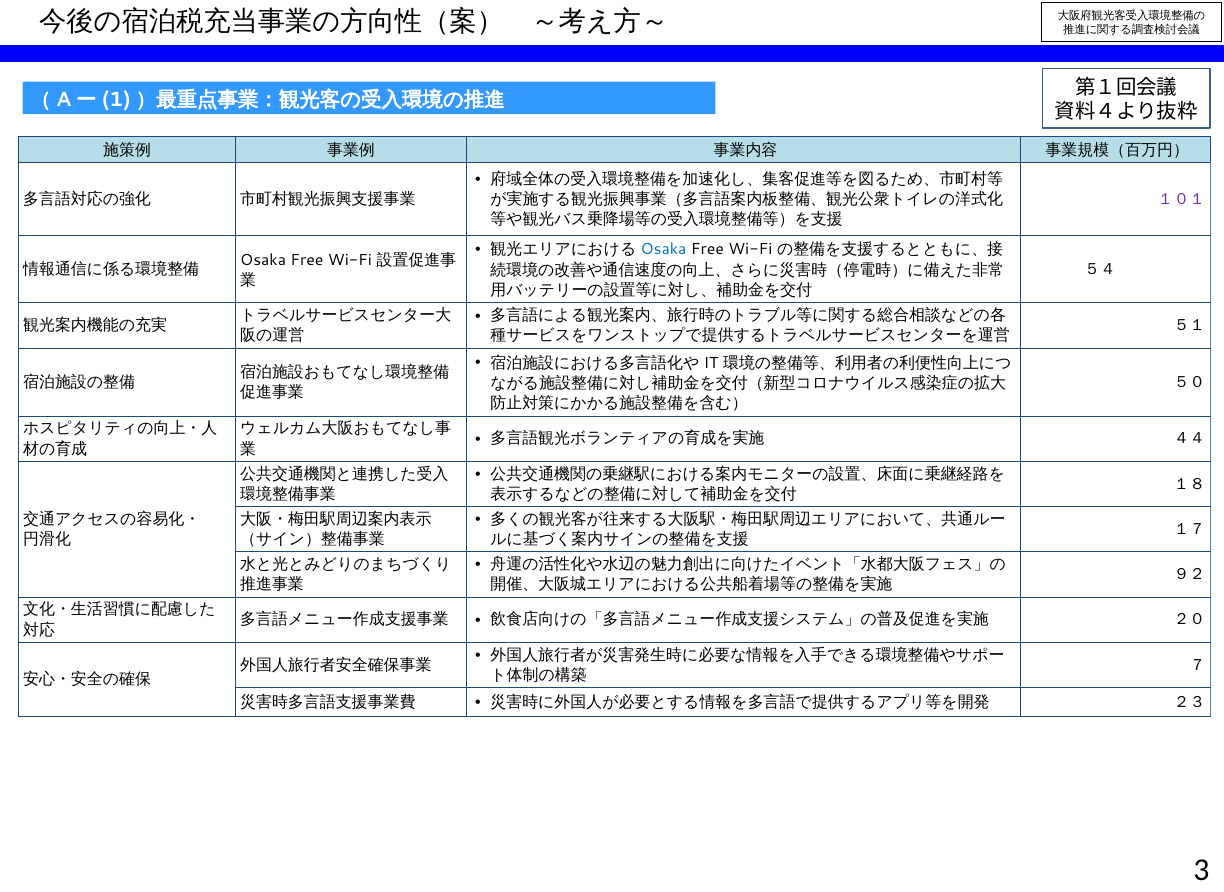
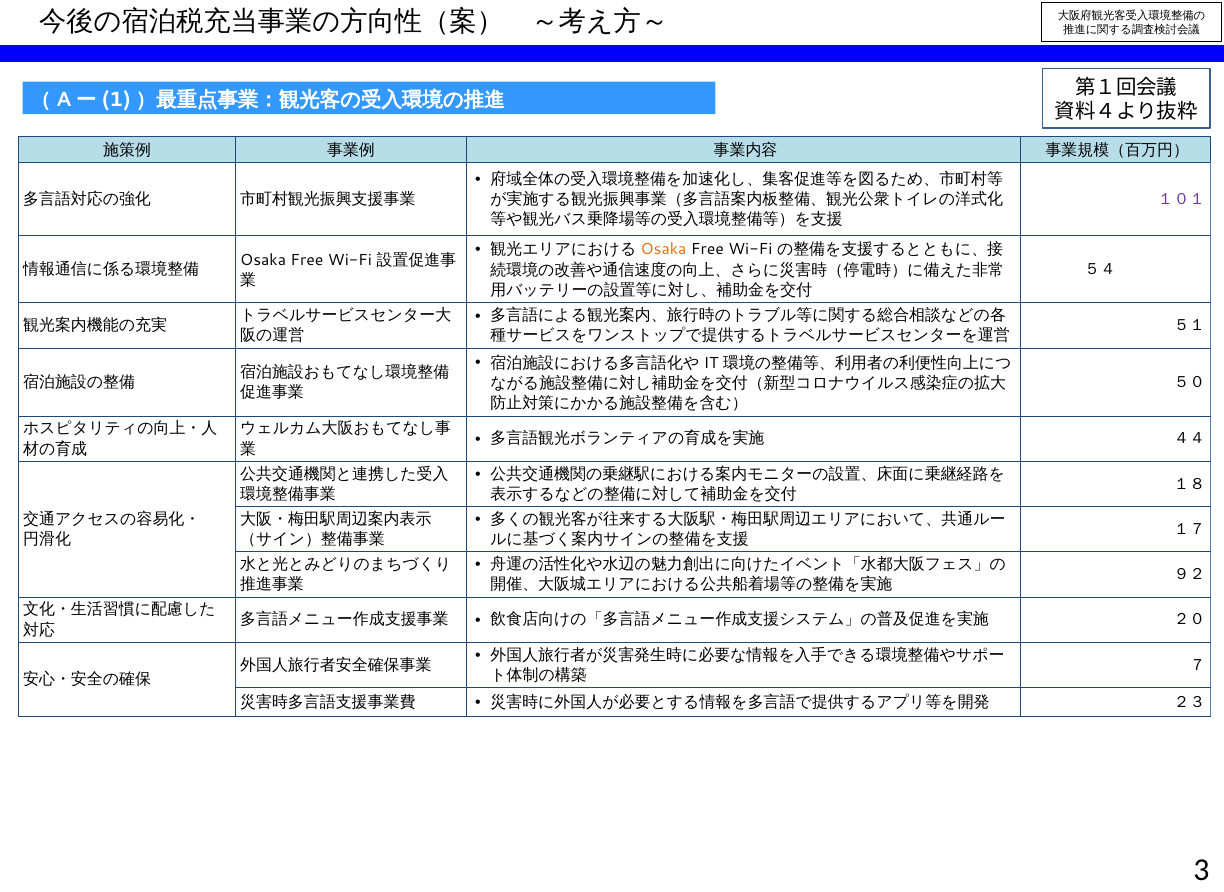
Osaka at (664, 250) colour: blue -> orange
